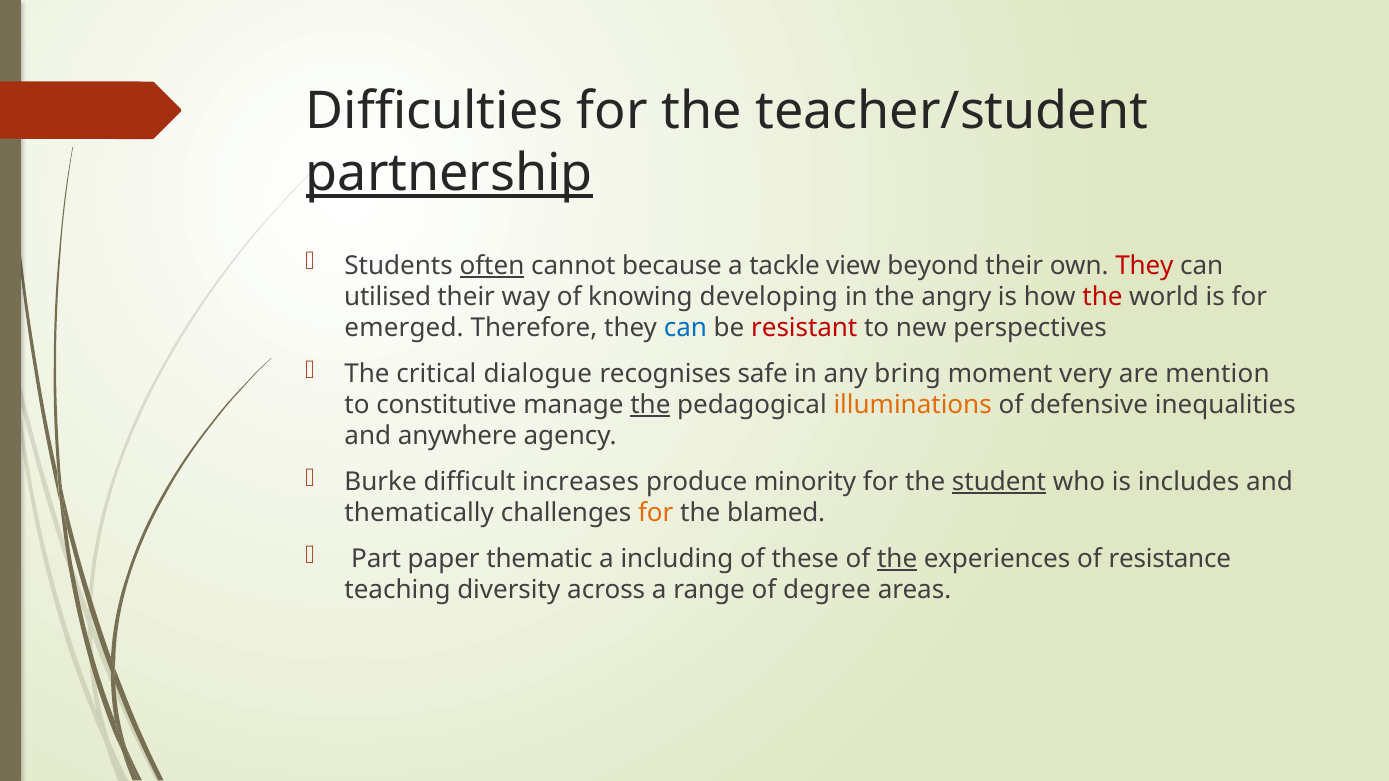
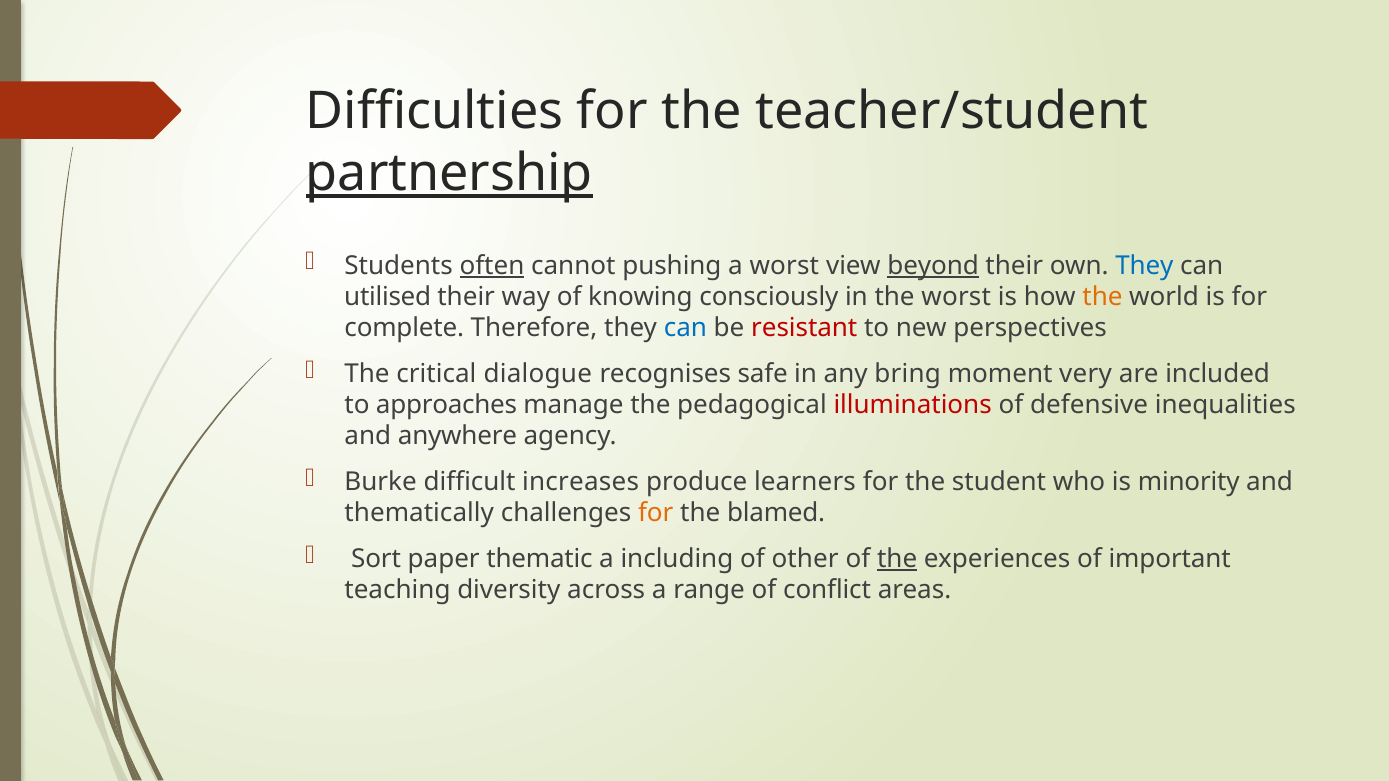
because: because -> pushing
a tackle: tackle -> worst
beyond underline: none -> present
They at (1144, 266) colour: red -> blue
developing: developing -> consciously
the angry: angry -> worst
the at (1102, 297) colour: red -> orange
emerged: emerged -> complete
mention: mention -> included
constitutive: constitutive -> approaches
the at (650, 405) underline: present -> none
illuminations colour: orange -> red
minority: minority -> learners
student underline: present -> none
includes: includes -> minority
Part: Part -> Sort
these: these -> other
resistance: resistance -> important
degree: degree -> conflict
